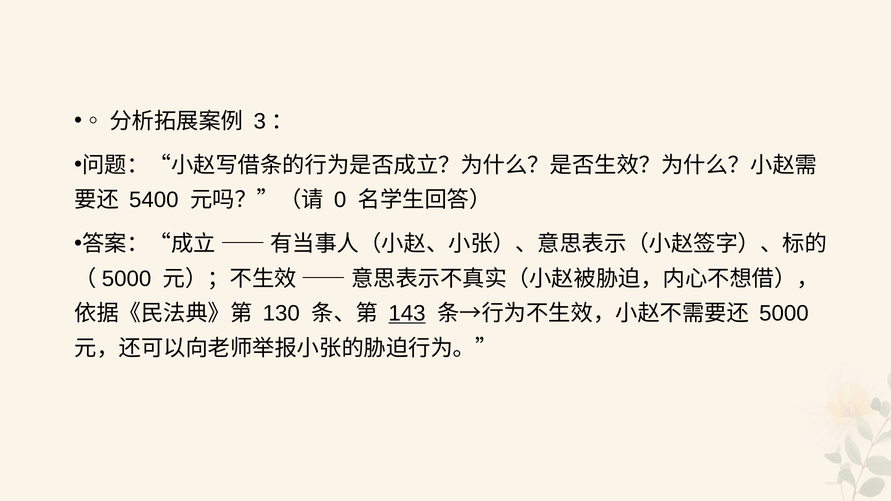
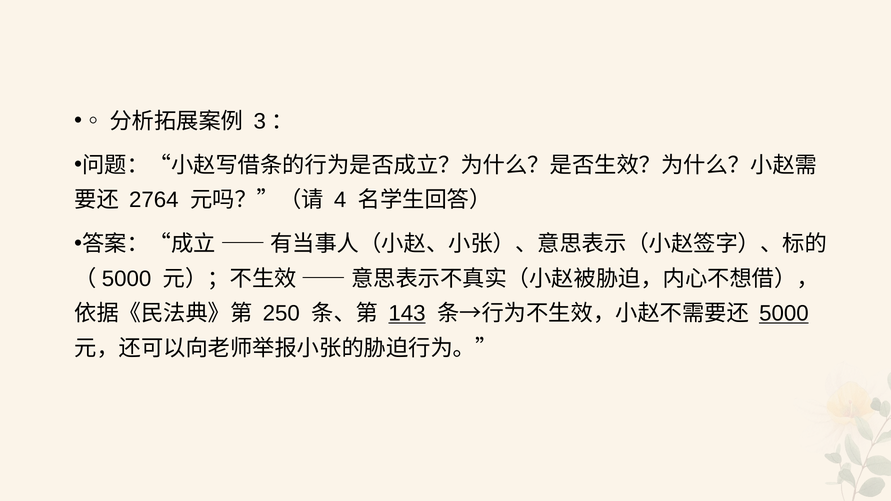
5400: 5400 -> 2764
0: 0 -> 4
130: 130 -> 250
5000 underline: none -> present
